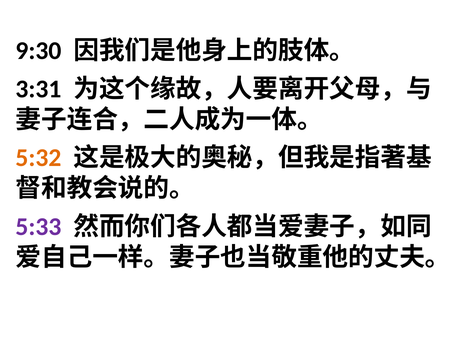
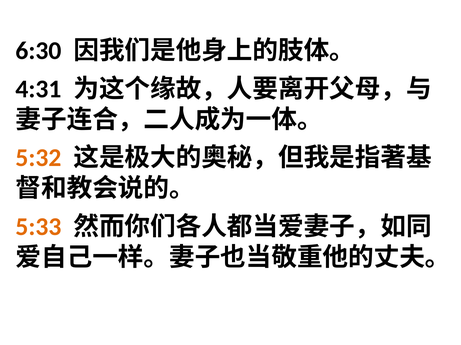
9:30: 9:30 -> 6:30
3:31: 3:31 -> 4:31
5:33 colour: purple -> orange
